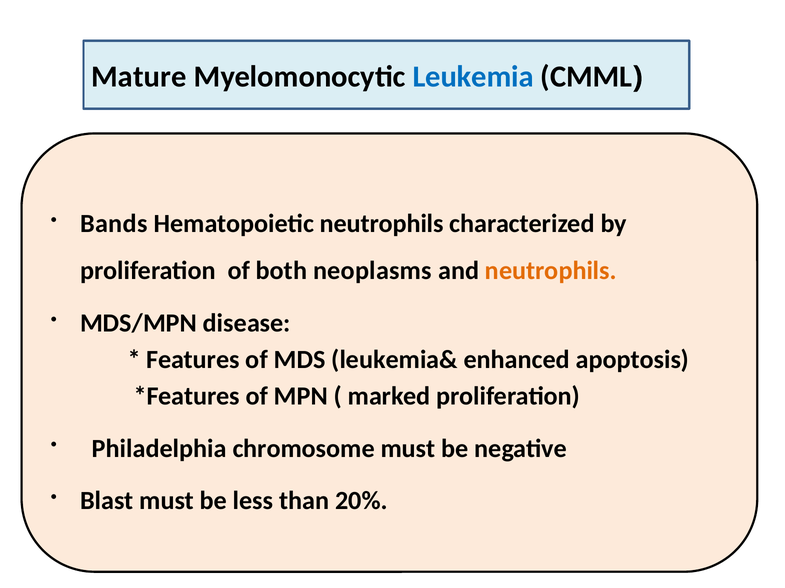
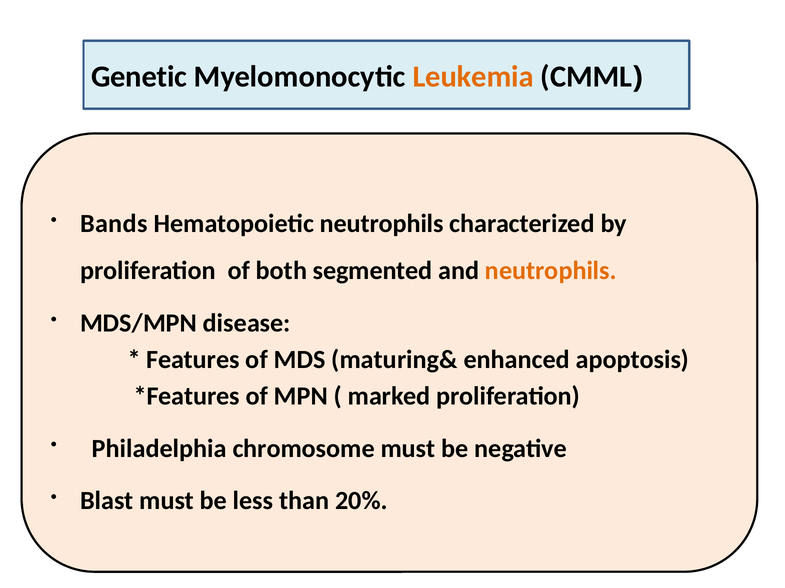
Mature: Mature -> Genetic
Leukemia colour: blue -> orange
neoplasms: neoplasms -> segmented
leukemia&: leukemia& -> maturing&
